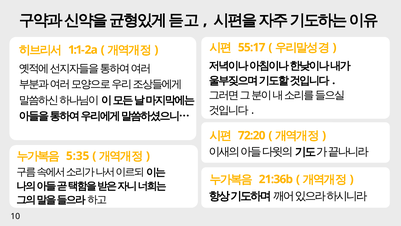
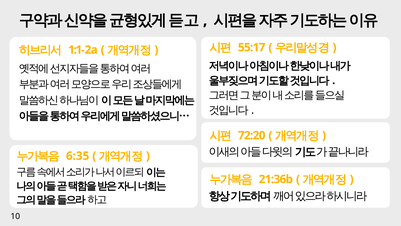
5:35: 5:35 -> 6:35
